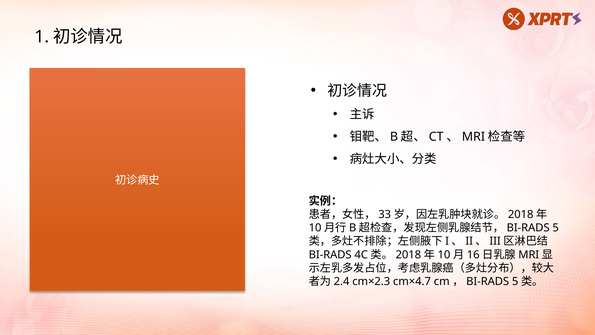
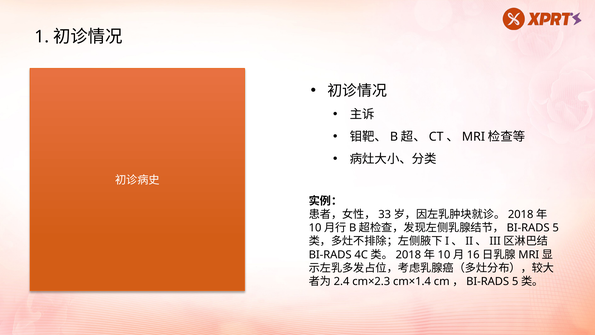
cm×4.7: cm×4.7 -> cm×1.4
